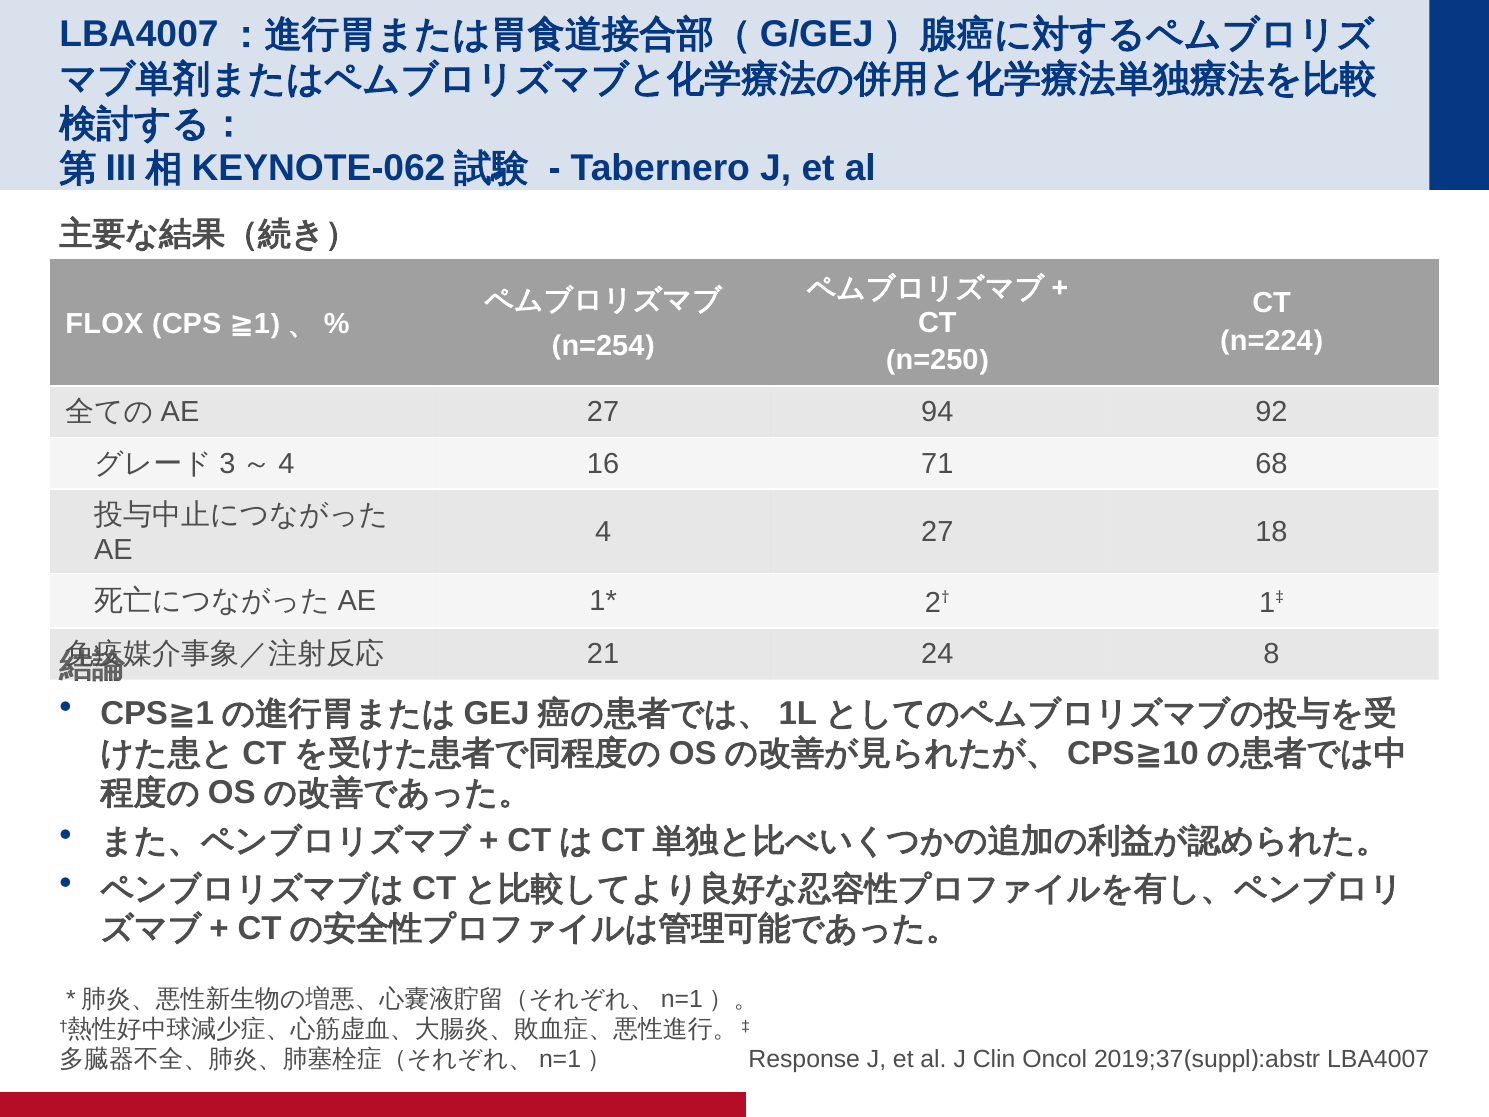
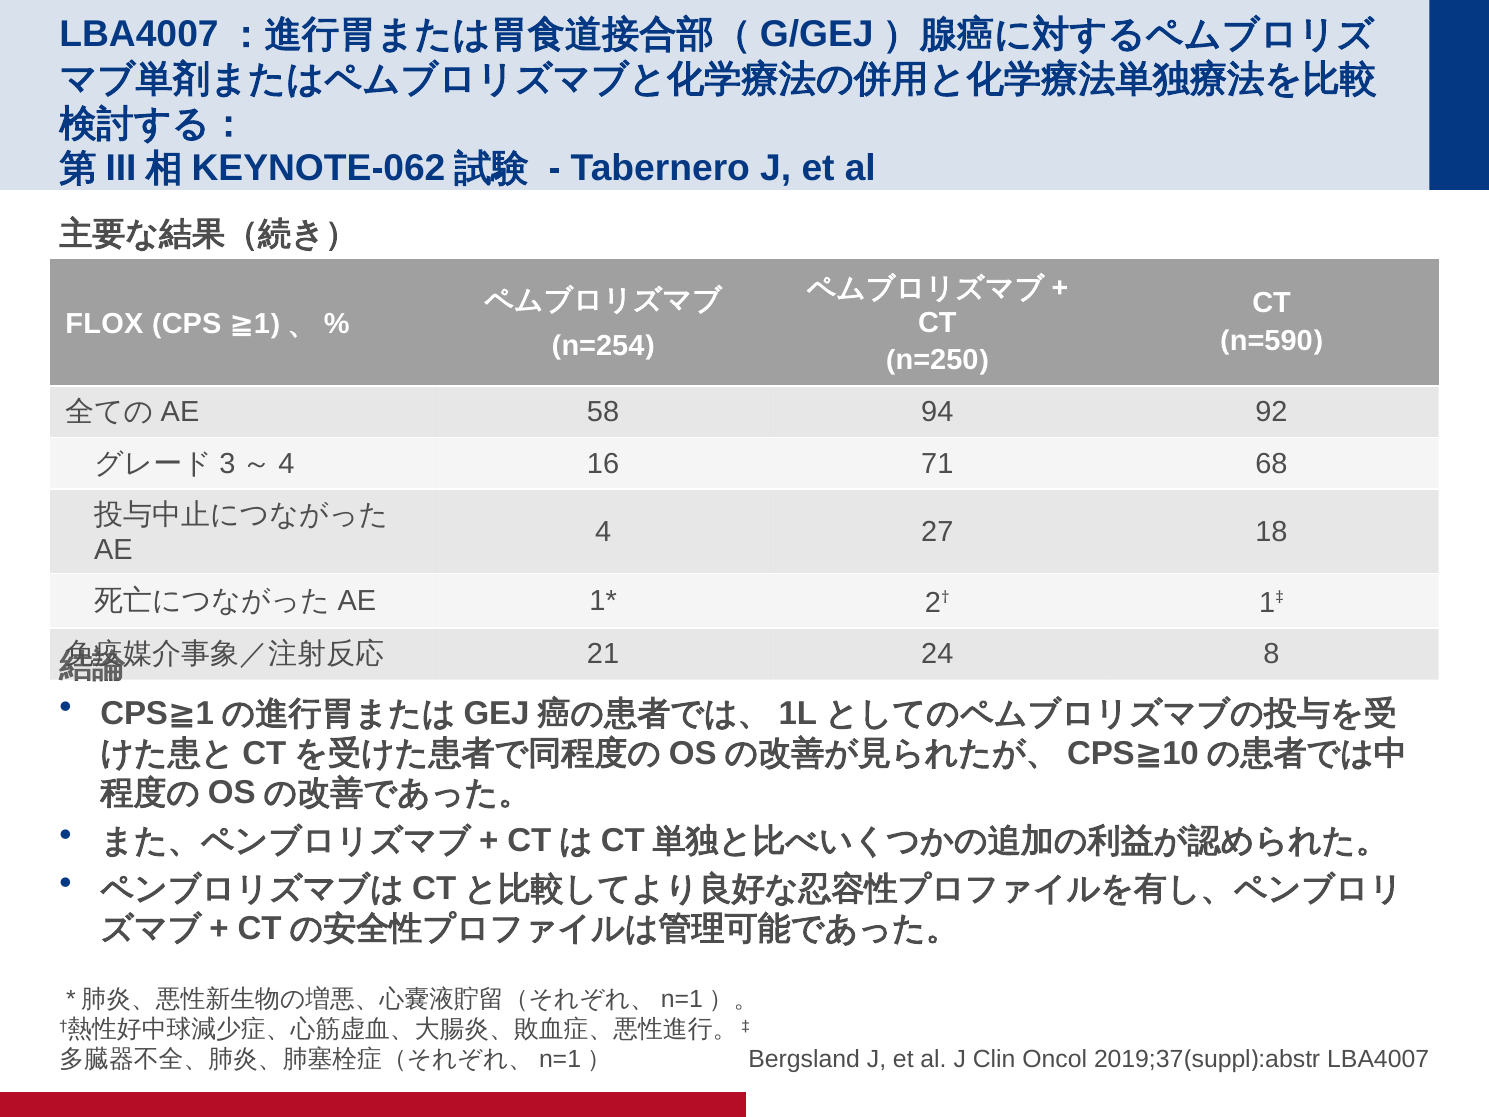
n=224: n=224 -> n=590
27 at (603, 412): 27 -> 58
Response: Response -> Bergsland
